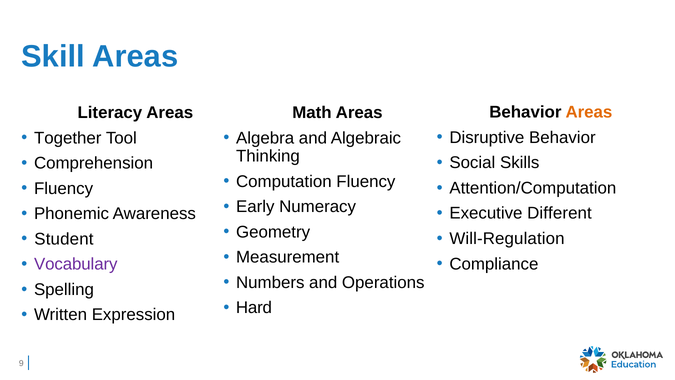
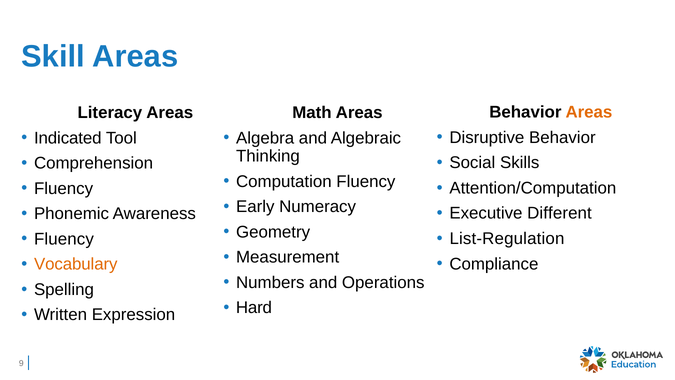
Together: Together -> Indicated
Will-Regulation: Will-Regulation -> List-Regulation
Student at (64, 239): Student -> Fluency
Vocabulary colour: purple -> orange
